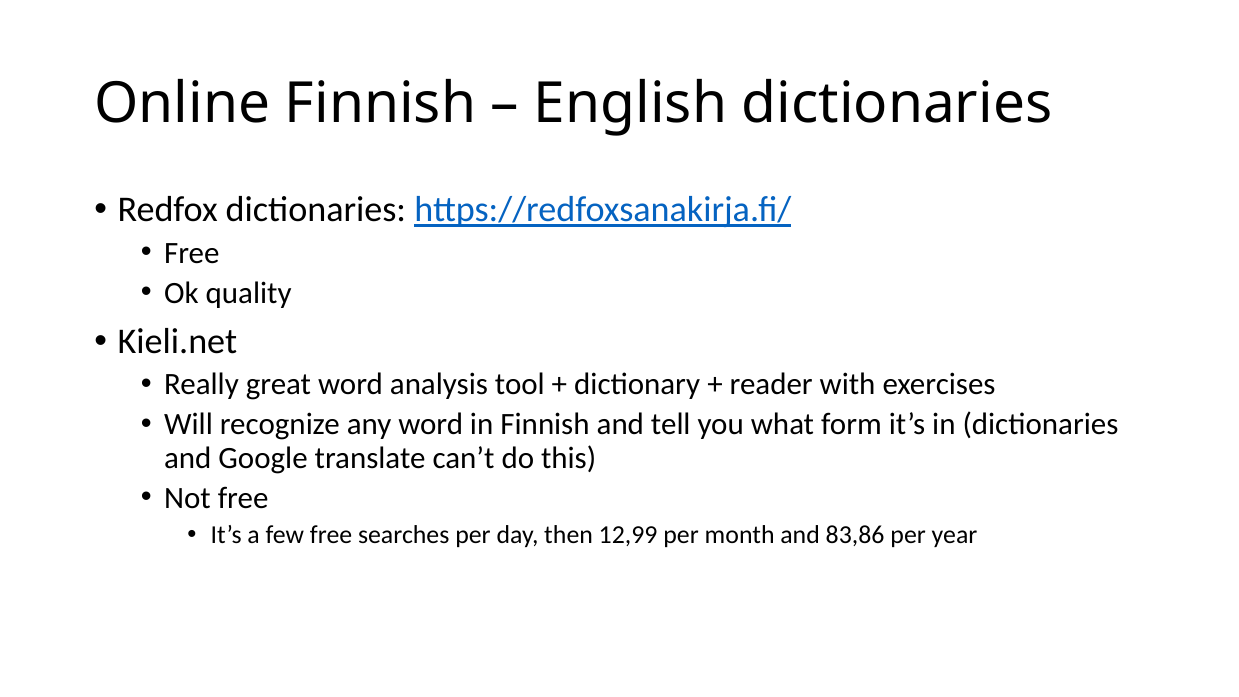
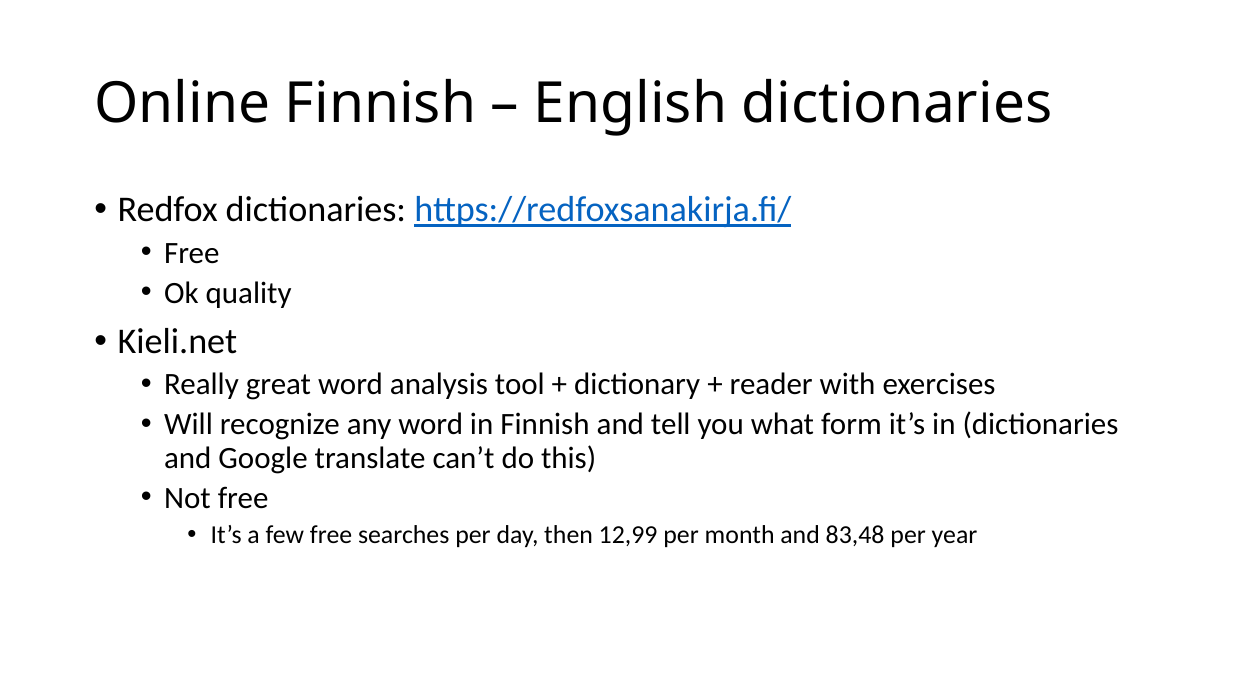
83,86: 83,86 -> 83,48
